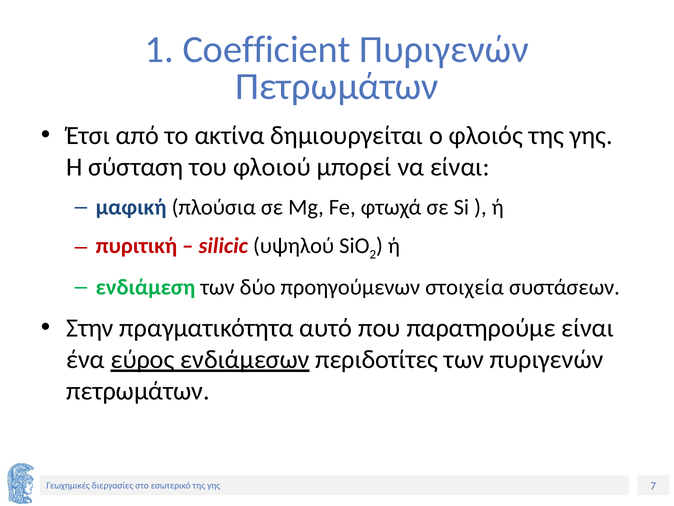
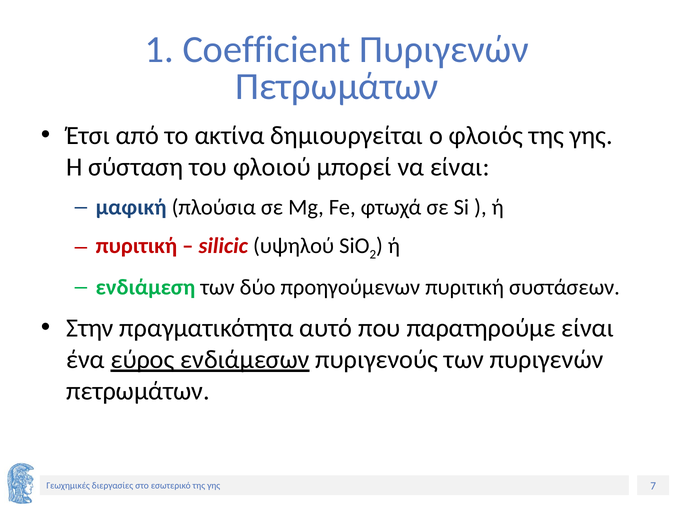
προηγούμενων στοιχεία: στοιχεία -> πυριτική
περιδοτίτες: περιδοτίτες -> πυριγενούς
